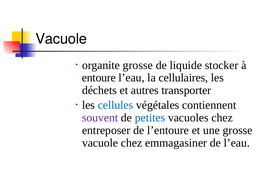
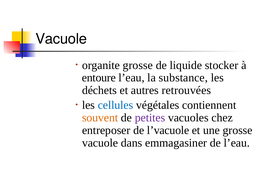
cellulaires: cellulaires -> substance
transporter: transporter -> retrouvées
souvent colour: purple -> orange
petites colour: blue -> purple
l’entoure: l’entoure -> l’vacuole
vacuole chez: chez -> dans
